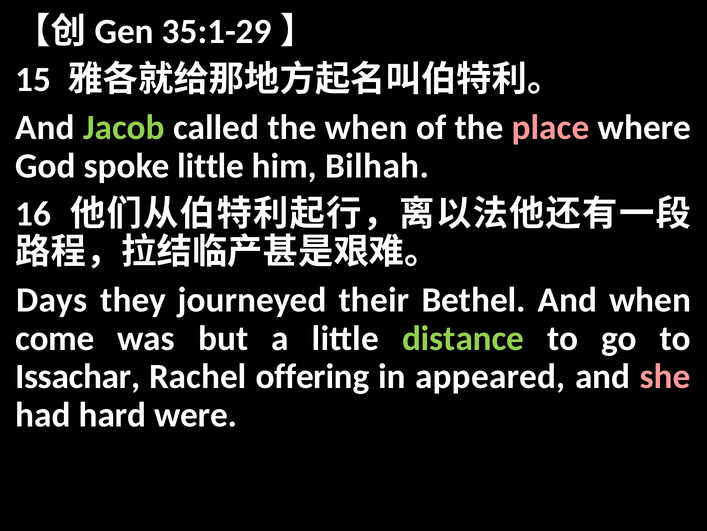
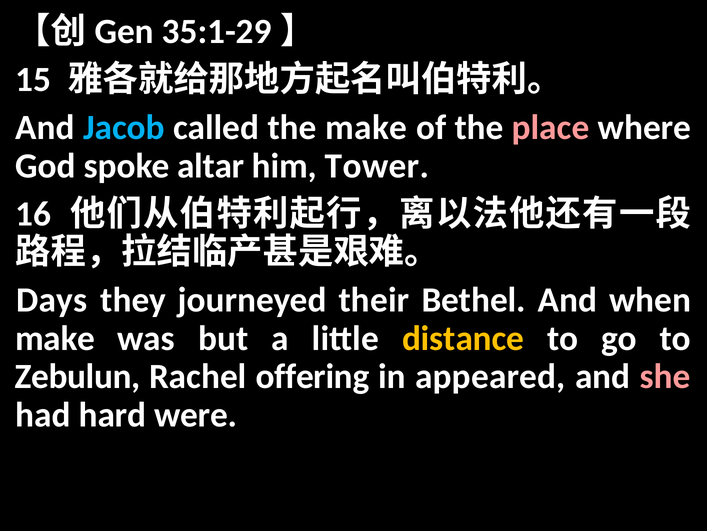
Jacob colour: light green -> light blue
the when: when -> make
spoke little: little -> altar
Bilhah: Bilhah -> Tower
come at (55, 338): come -> make
distance colour: light green -> yellow
Issachar: Issachar -> Zebulun
